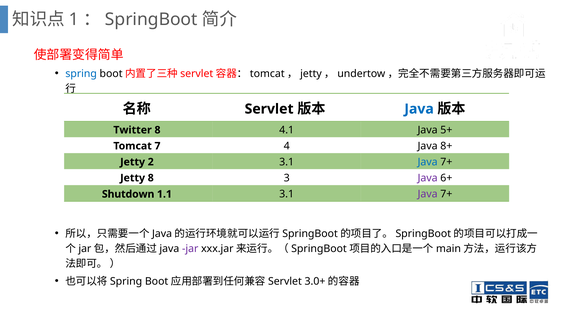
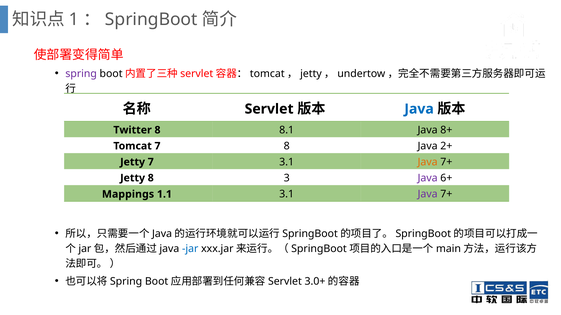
spring colour: blue -> purple
4.1: 4.1 -> 8.1
5+: 5+ -> 8+
4 at (287, 146): 4 -> 8
8+: 8+ -> 2+
Jetty 2: 2 -> 7
Java at (428, 162) colour: blue -> orange
Shutdown: Shutdown -> Mappings
jar colour: purple -> blue
